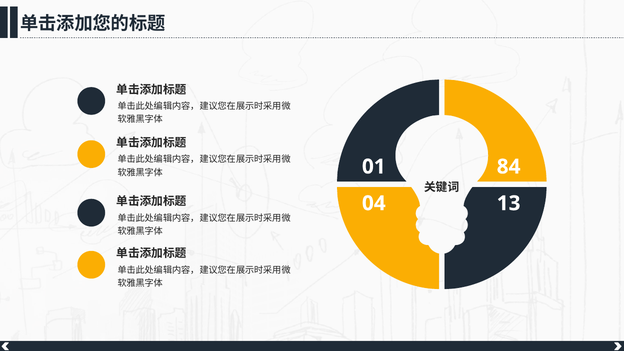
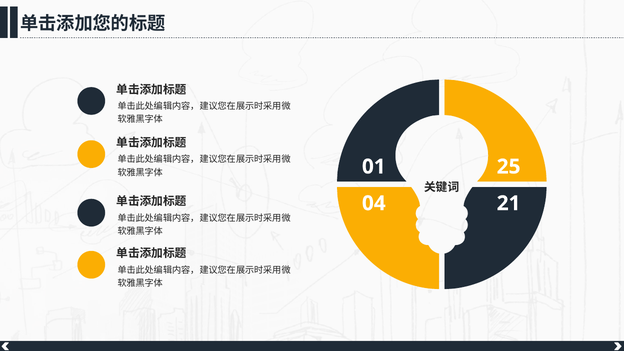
84: 84 -> 25
13: 13 -> 21
